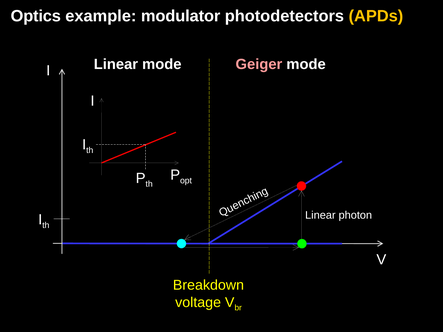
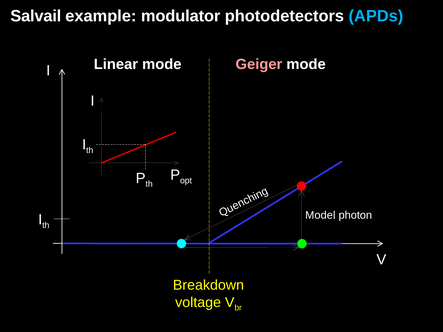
Optics: Optics -> Salvail
APDs colour: yellow -> light blue
Linear at (320, 215): Linear -> Model
